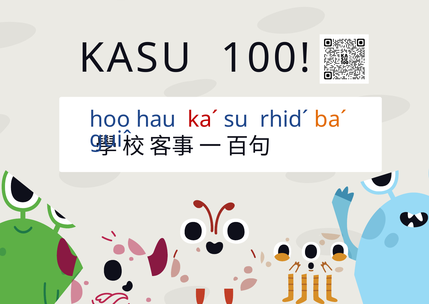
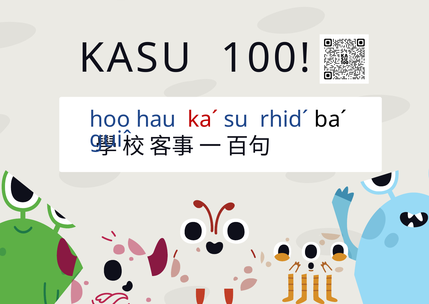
baˊ colour: orange -> black
